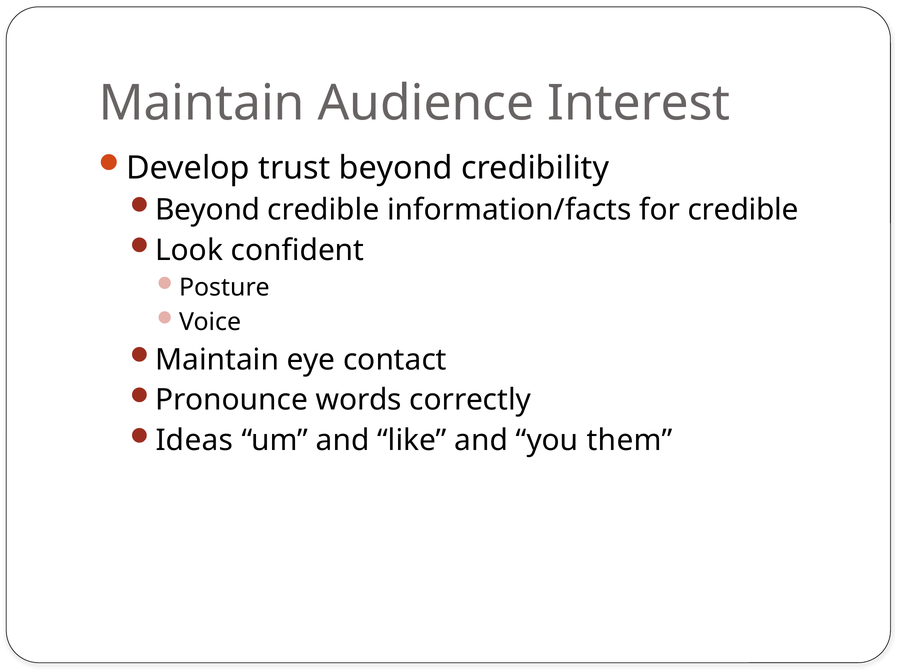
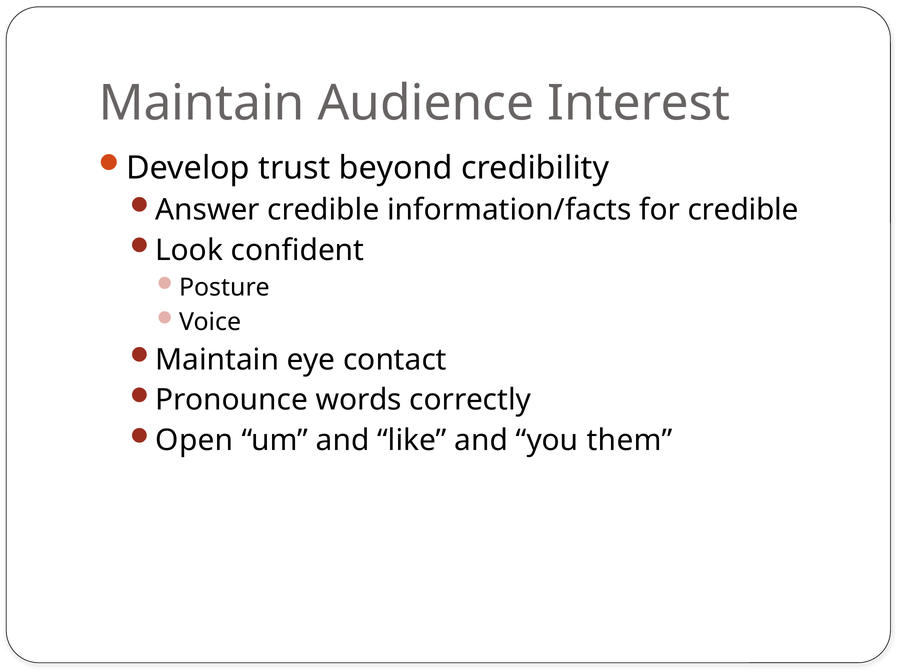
Beyond at (208, 210): Beyond -> Answer
Ideas: Ideas -> Open
